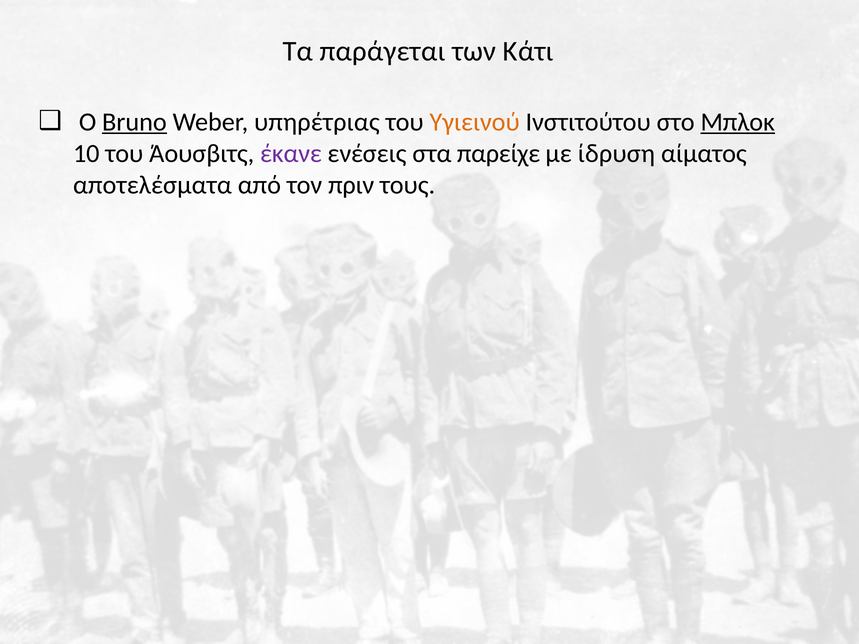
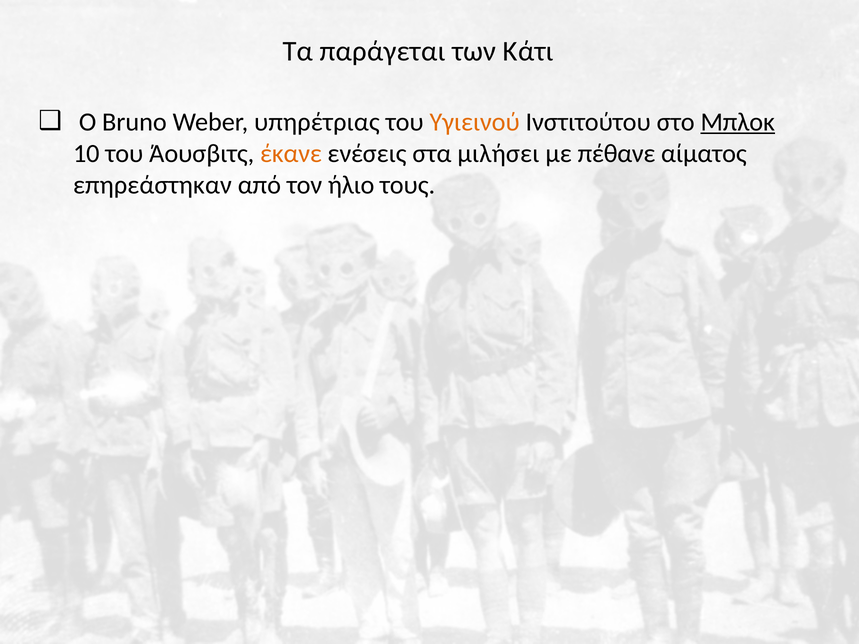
Bruno underline: present -> none
έκανε colour: purple -> orange
παρείχε: παρείχε -> μιλήσει
ίδρυση: ίδρυση -> πέθανε
αποτελέσματα: αποτελέσματα -> επηρεάστηκαν
πριν: πριν -> ήλιο
